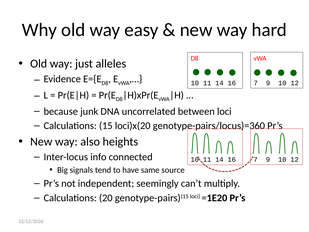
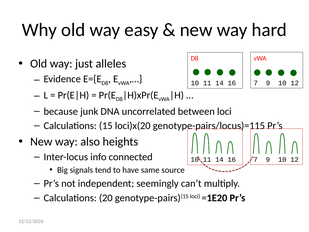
genotype-pairs/locus)=360: genotype-pairs/locus)=360 -> genotype-pairs/locus)=115
